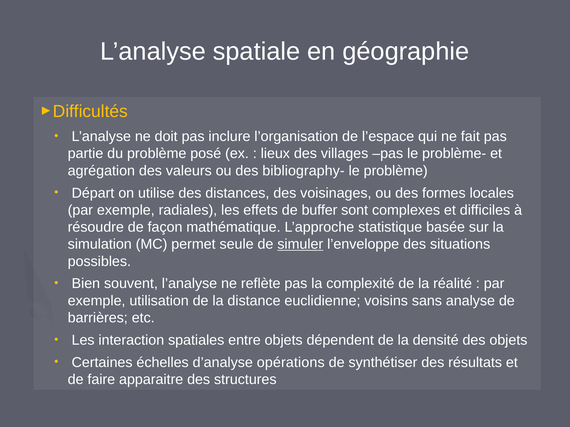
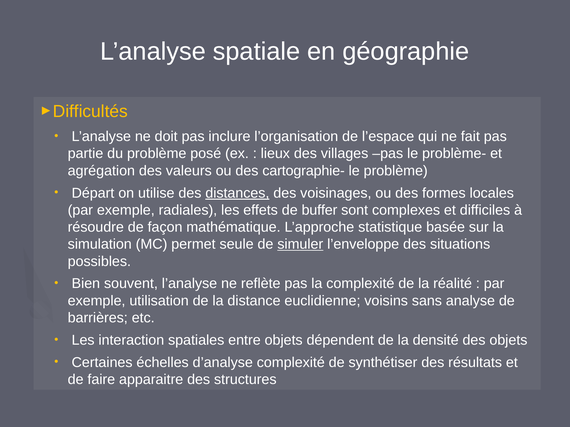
bibliography-: bibliography- -> cartographie-
distances underline: none -> present
d’analyse opérations: opérations -> complexité
